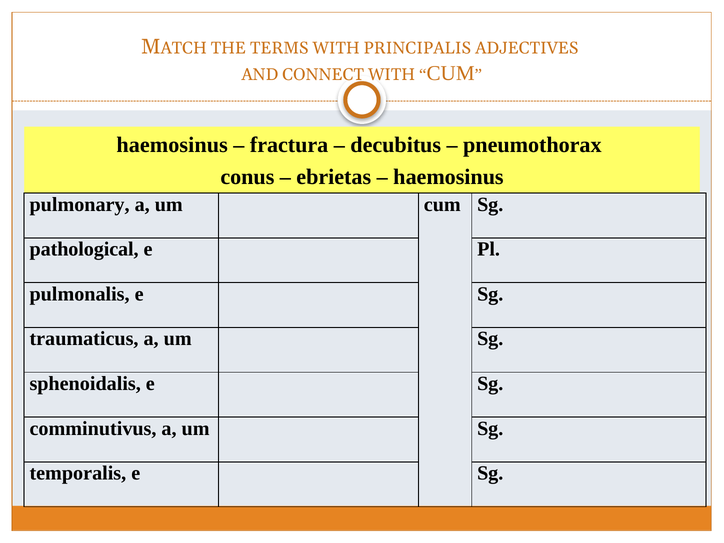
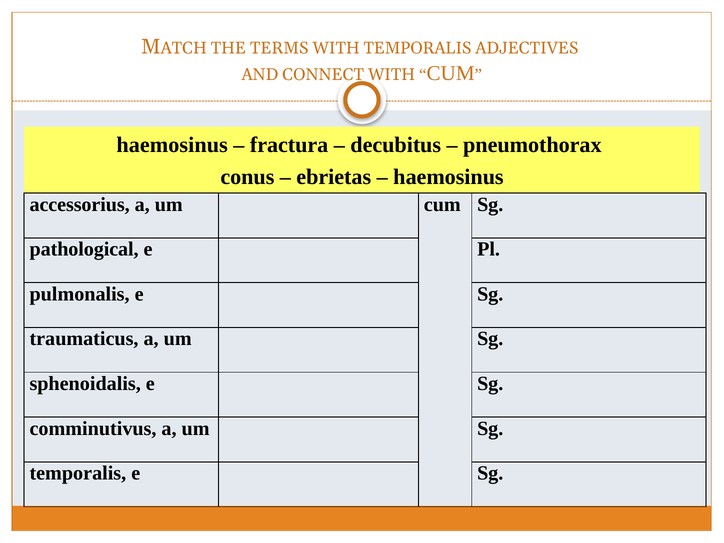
WITH PRINCIPALIS: PRINCIPALIS -> TEMPORALIS
pulmonary: pulmonary -> accessorius
